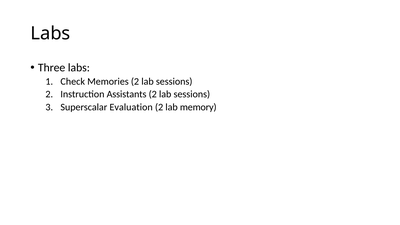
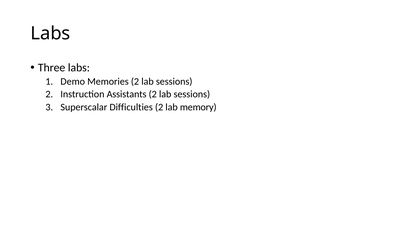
Check: Check -> Demo
Evaluation: Evaluation -> Difficulties
